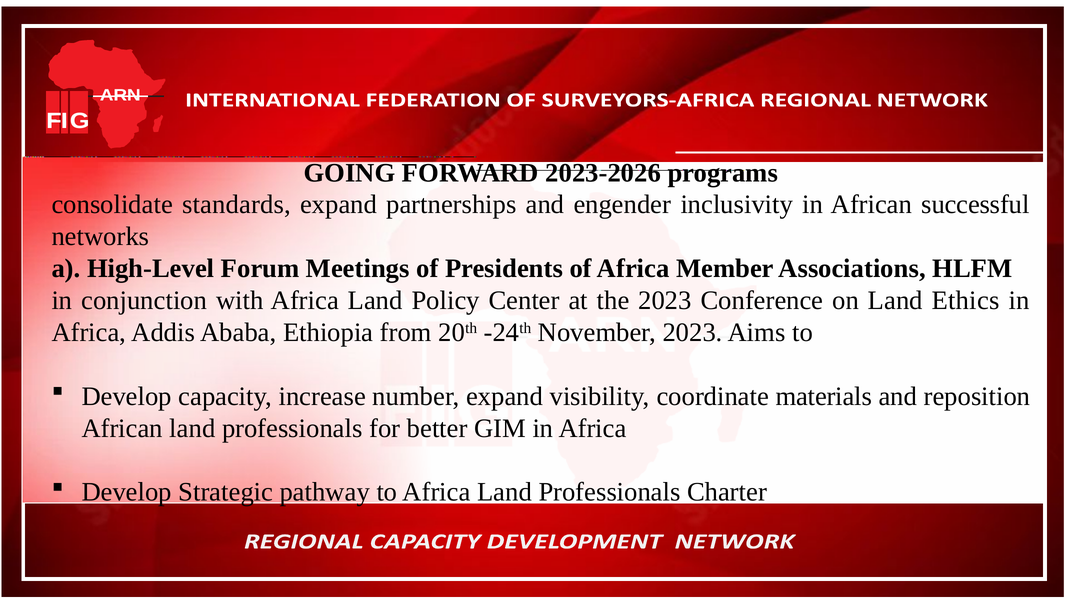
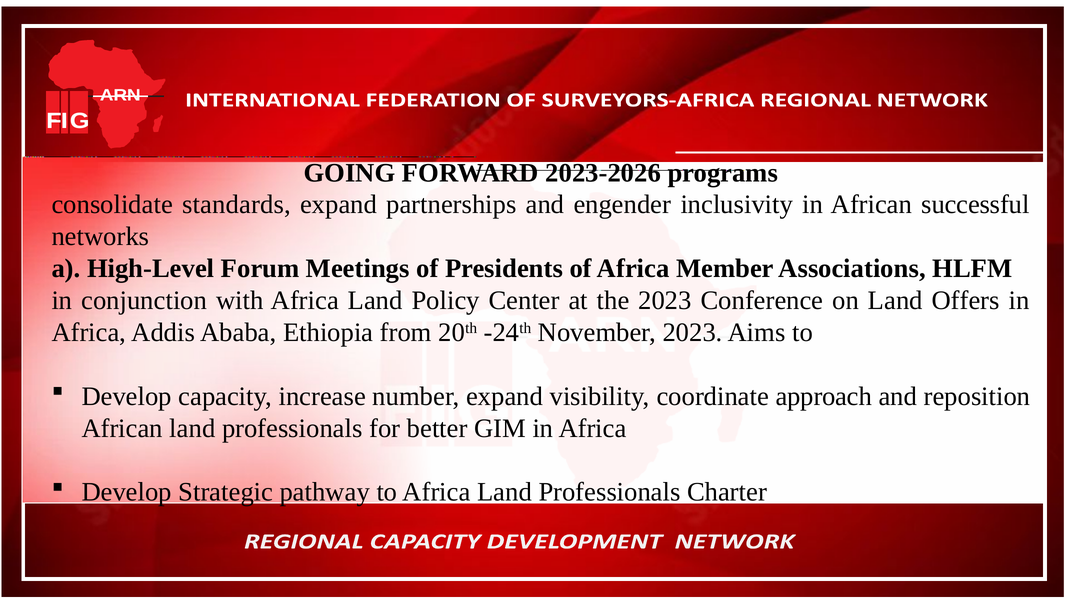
Ethics: Ethics -> Offers
materials: materials -> approach
